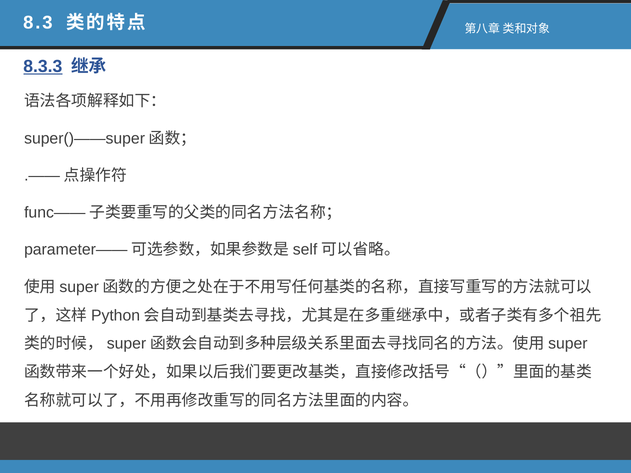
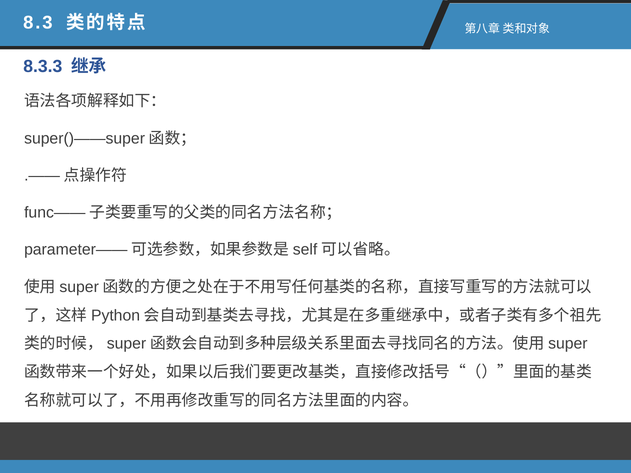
8.3.3 underline: present -> none
